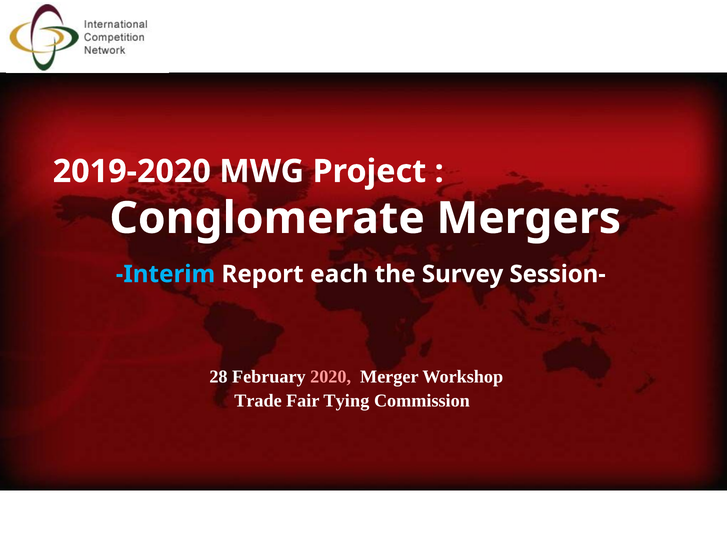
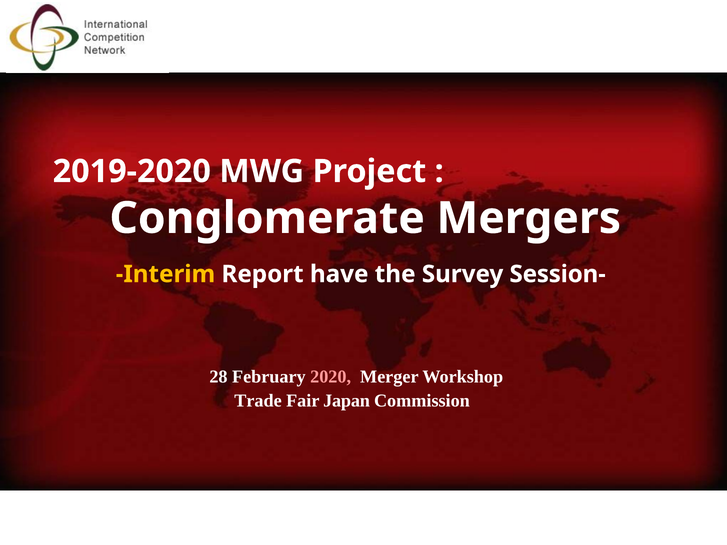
Interim colour: light blue -> yellow
each: each -> have
Tying: Tying -> Japan
